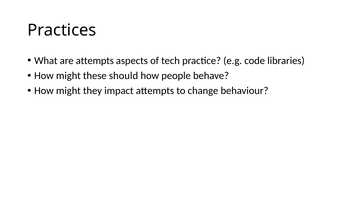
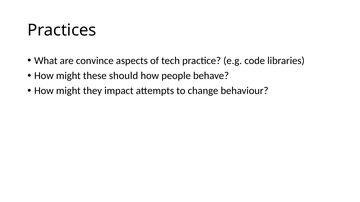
are attempts: attempts -> convince
